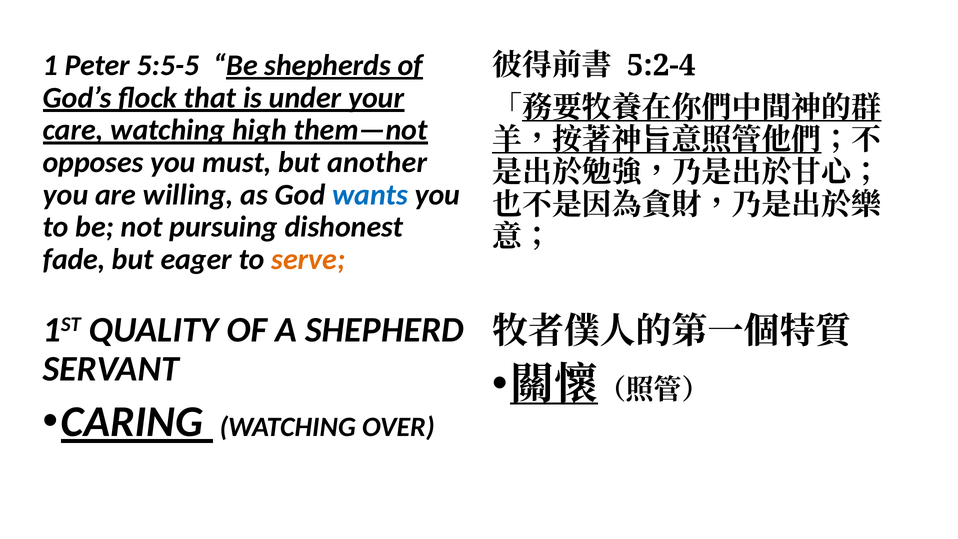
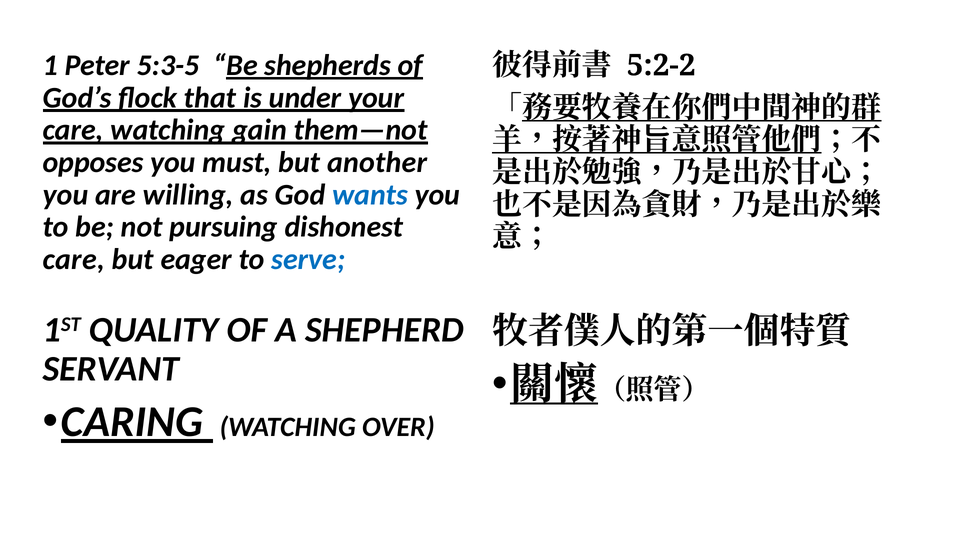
5:5-5: 5:5-5 -> 5:3-5
5:2-4: 5:2-4 -> 5:2-2
high: high -> gain
fade at (74, 259): fade -> care
serve colour: orange -> blue
